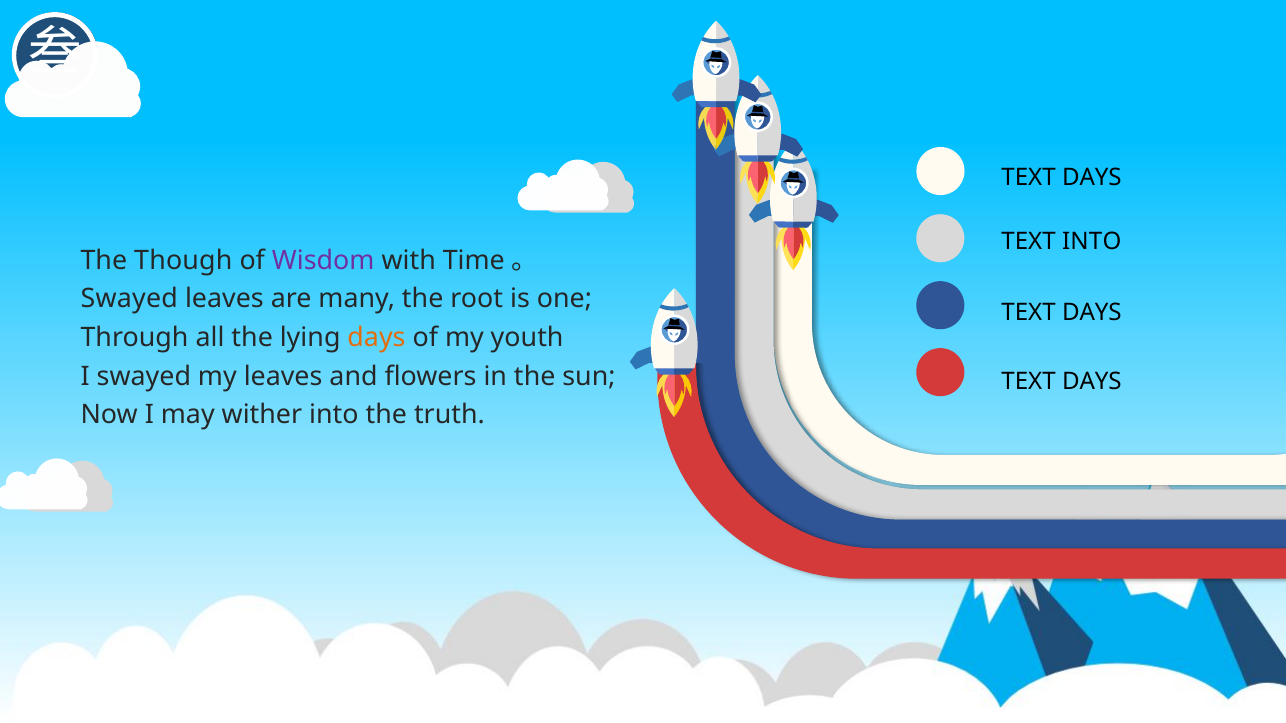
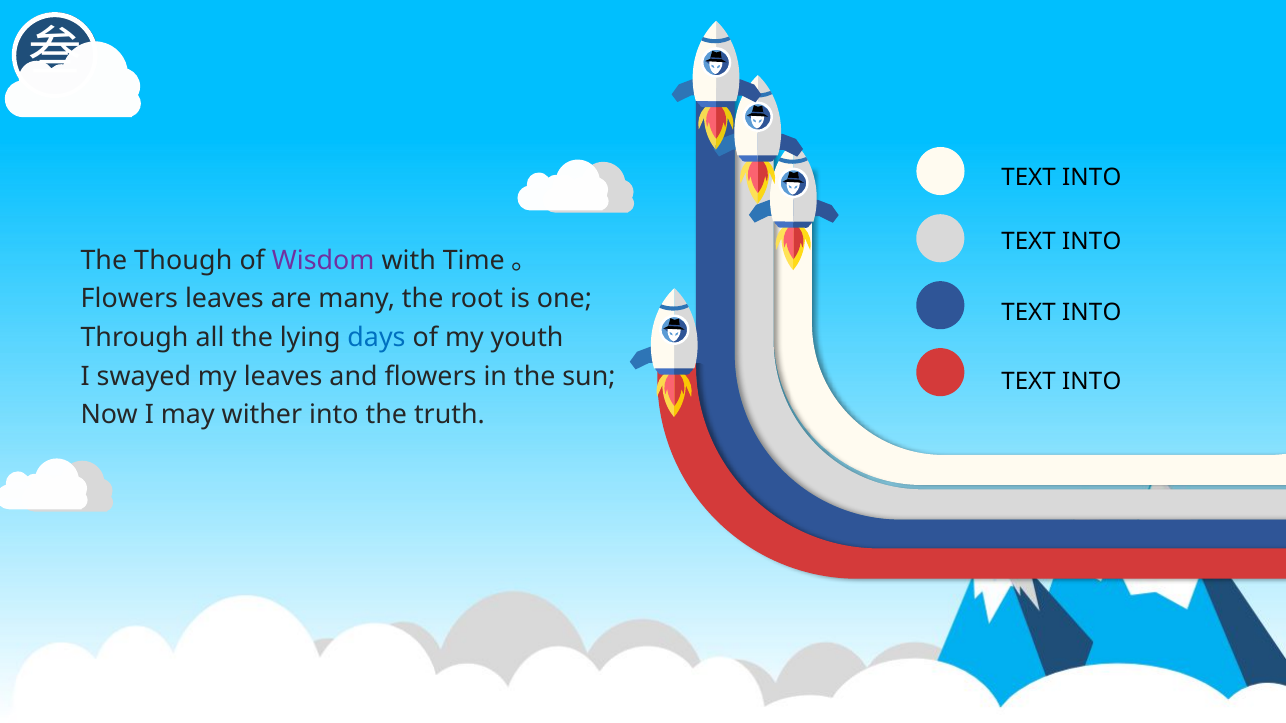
DAYS at (1092, 178): DAYS -> INTO
Swayed at (129, 299): Swayed -> Flowers
DAYS at (1092, 313): DAYS -> INTO
days at (377, 338) colour: orange -> blue
DAYS at (1092, 381): DAYS -> INTO
